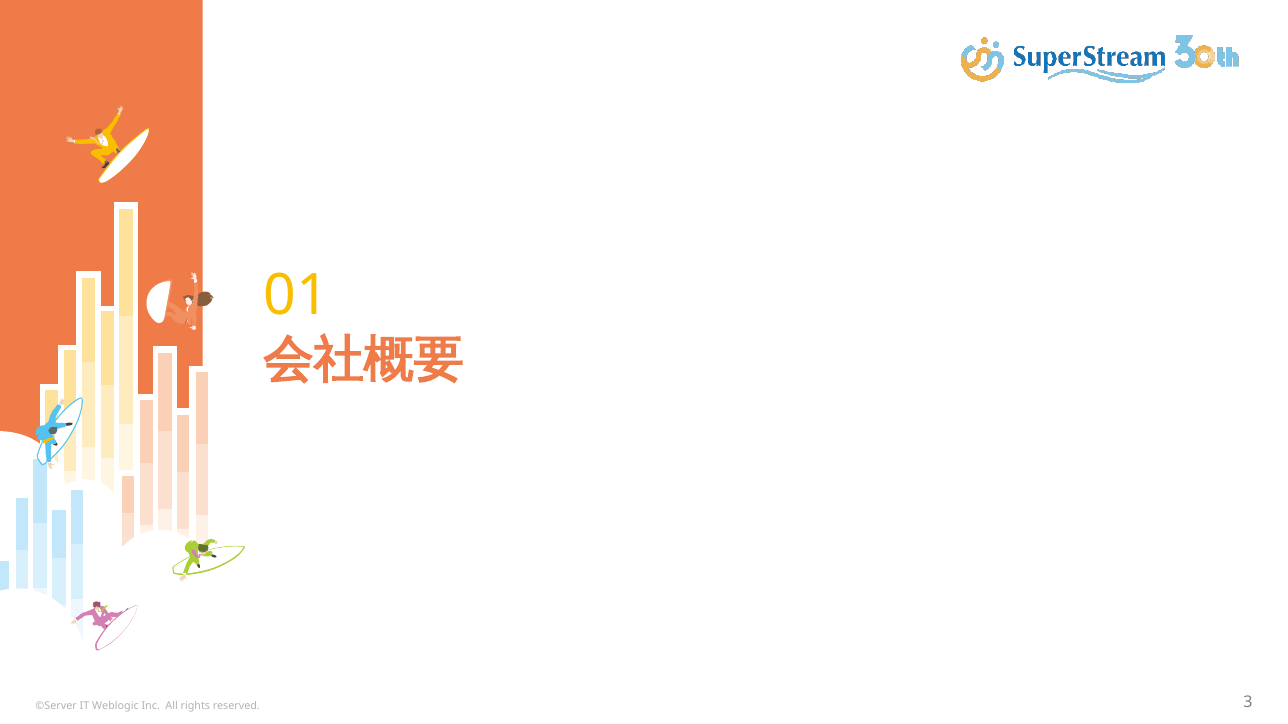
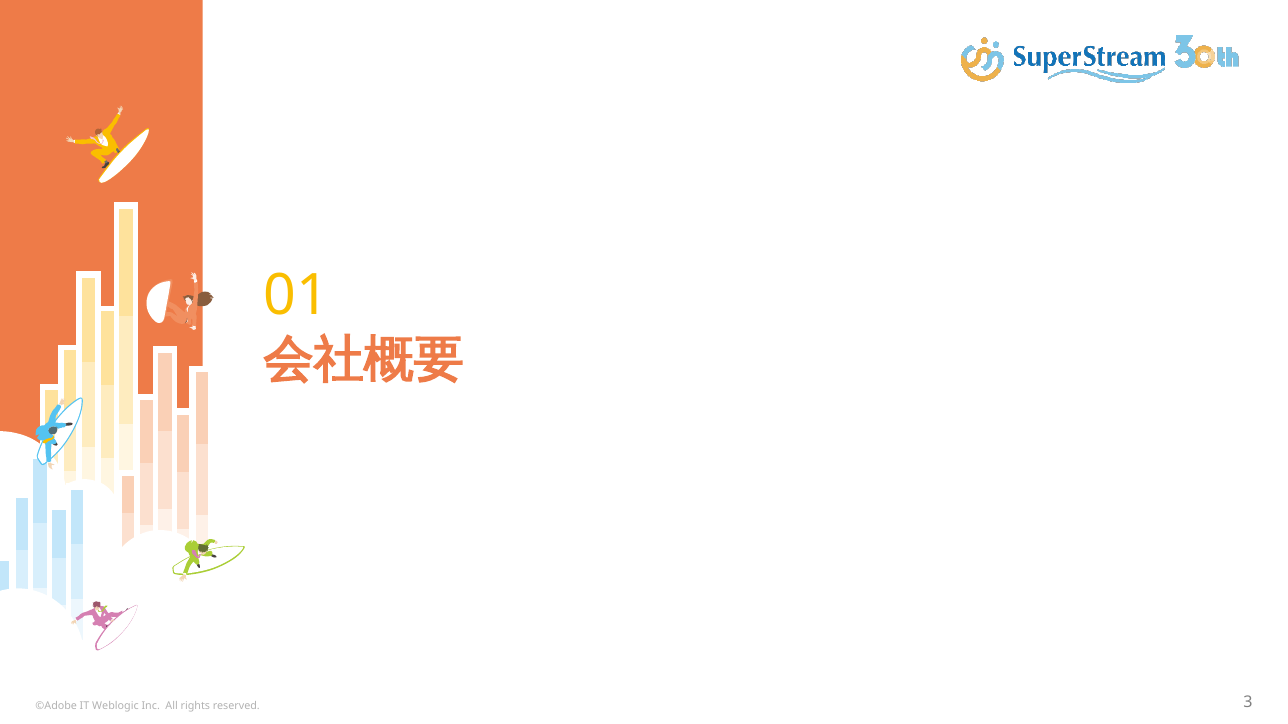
©Server: ©Server -> ©Adobe
